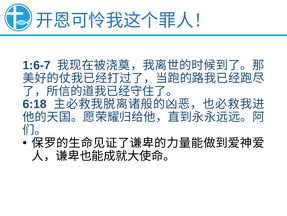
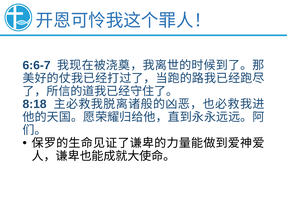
1:6-7: 1:6-7 -> 6:6-7
6:18: 6:18 -> 8:18
